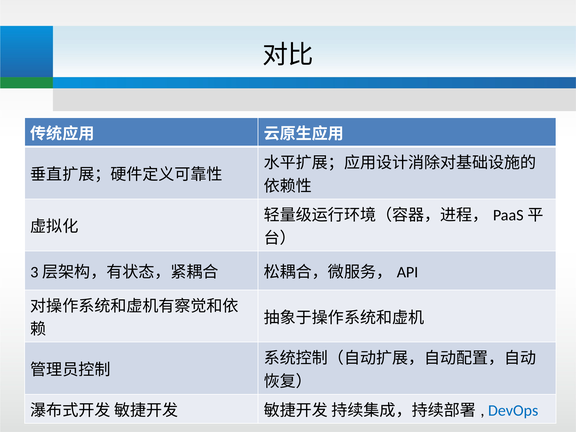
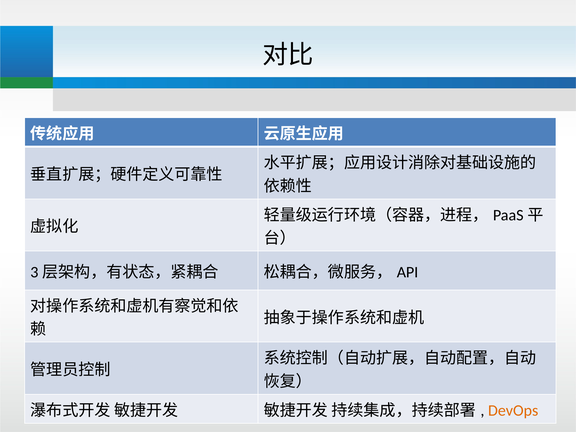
DevOps colour: blue -> orange
